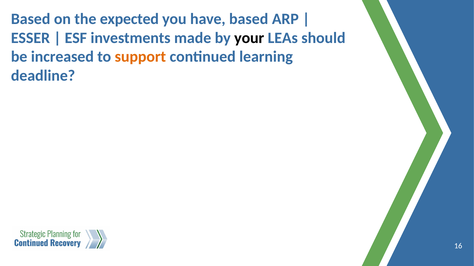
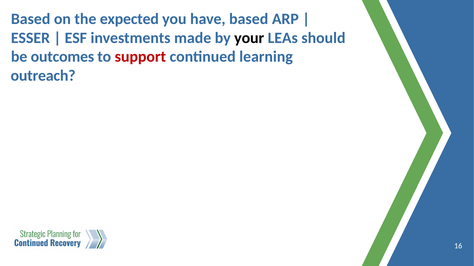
increased: increased -> outcomes
support colour: orange -> red
deadline: deadline -> outreach
